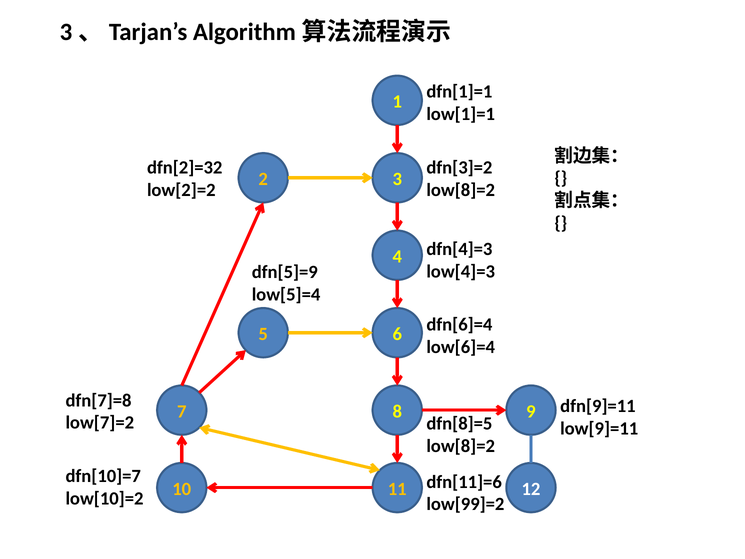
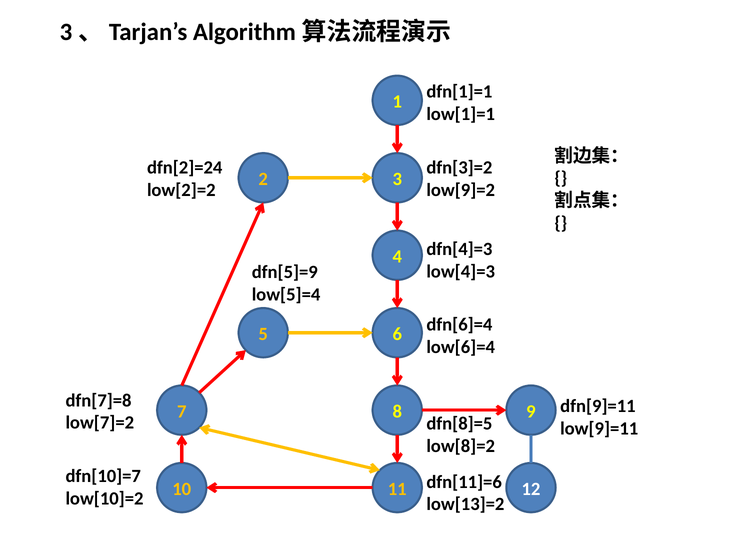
dfn[2]=32: dfn[2]=32 -> dfn[2]=24
low[8]=2 at (461, 190): low[8]=2 -> low[9]=2
low[99]=2: low[99]=2 -> low[13]=2
